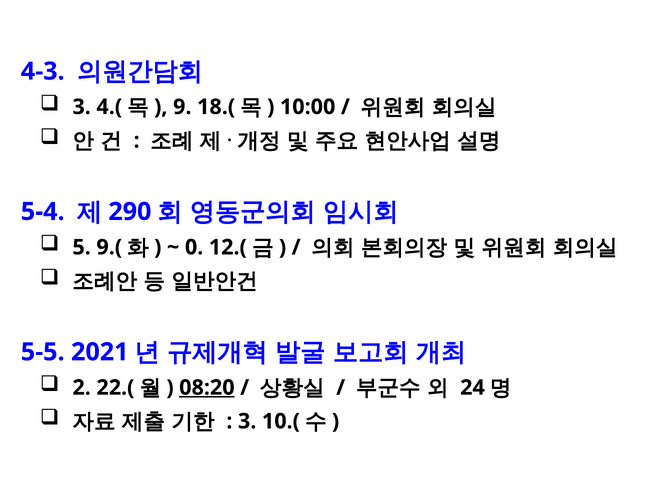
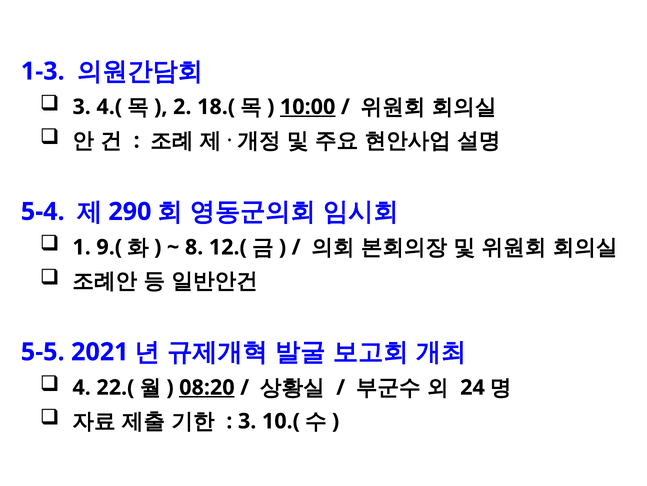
4-3: 4-3 -> 1-3
9: 9 -> 2
10:00 underline: none -> present
5: 5 -> 1
0: 0 -> 8
2: 2 -> 4
